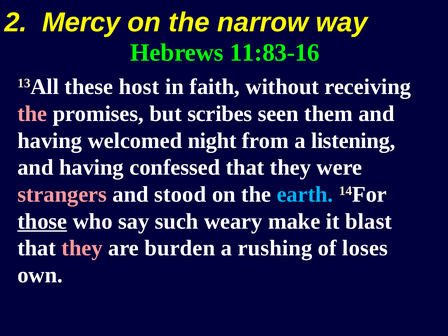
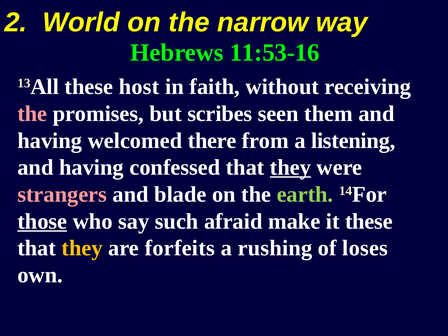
Mercy: Mercy -> World
11:83-16: 11:83-16 -> 11:53-16
night: night -> there
they at (290, 168) underline: none -> present
stood: stood -> blade
earth colour: light blue -> light green
weary: weary -> afraid
it blast: blast -> these
they at (82, 248) colour: pink -> yellow
burden: burden -> forfeits
